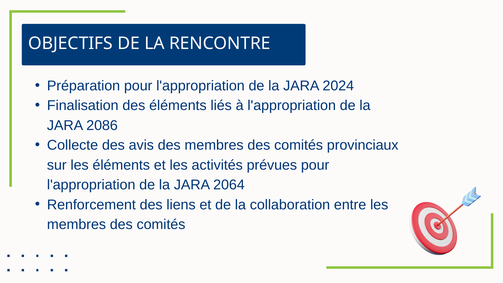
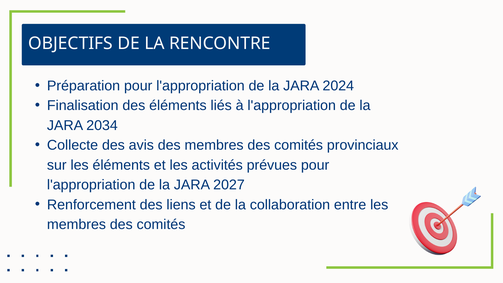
2086: 2086 -> 2034
2064: 2064 -> 2027
